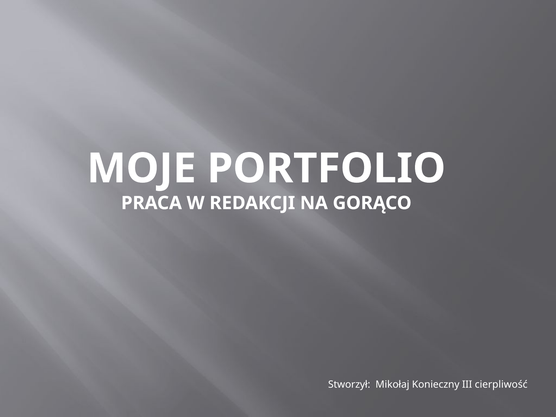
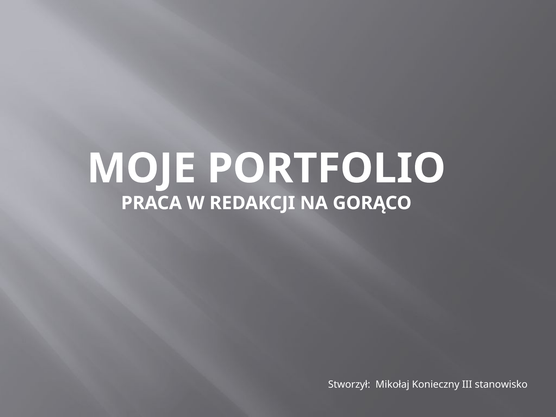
cierpliwość: cierpliwość -> stanowisko
